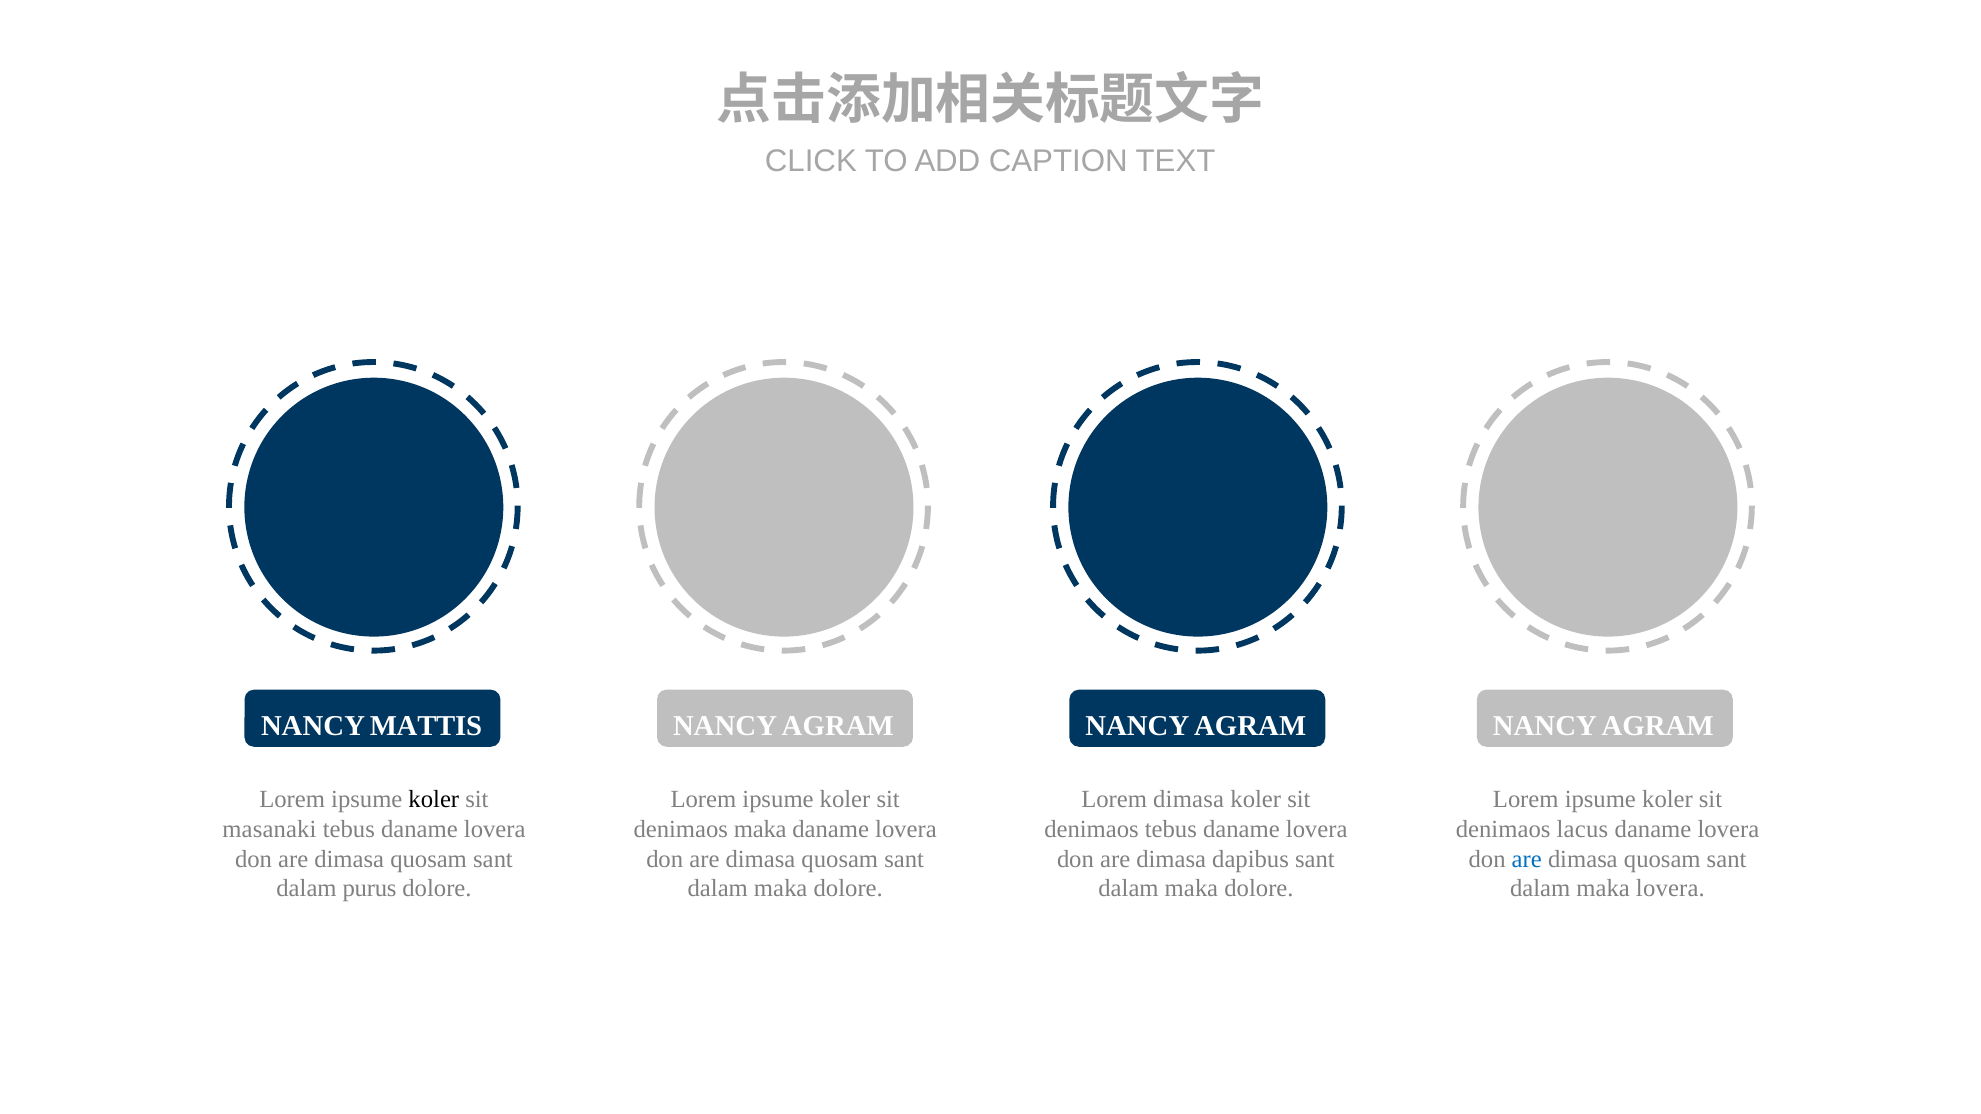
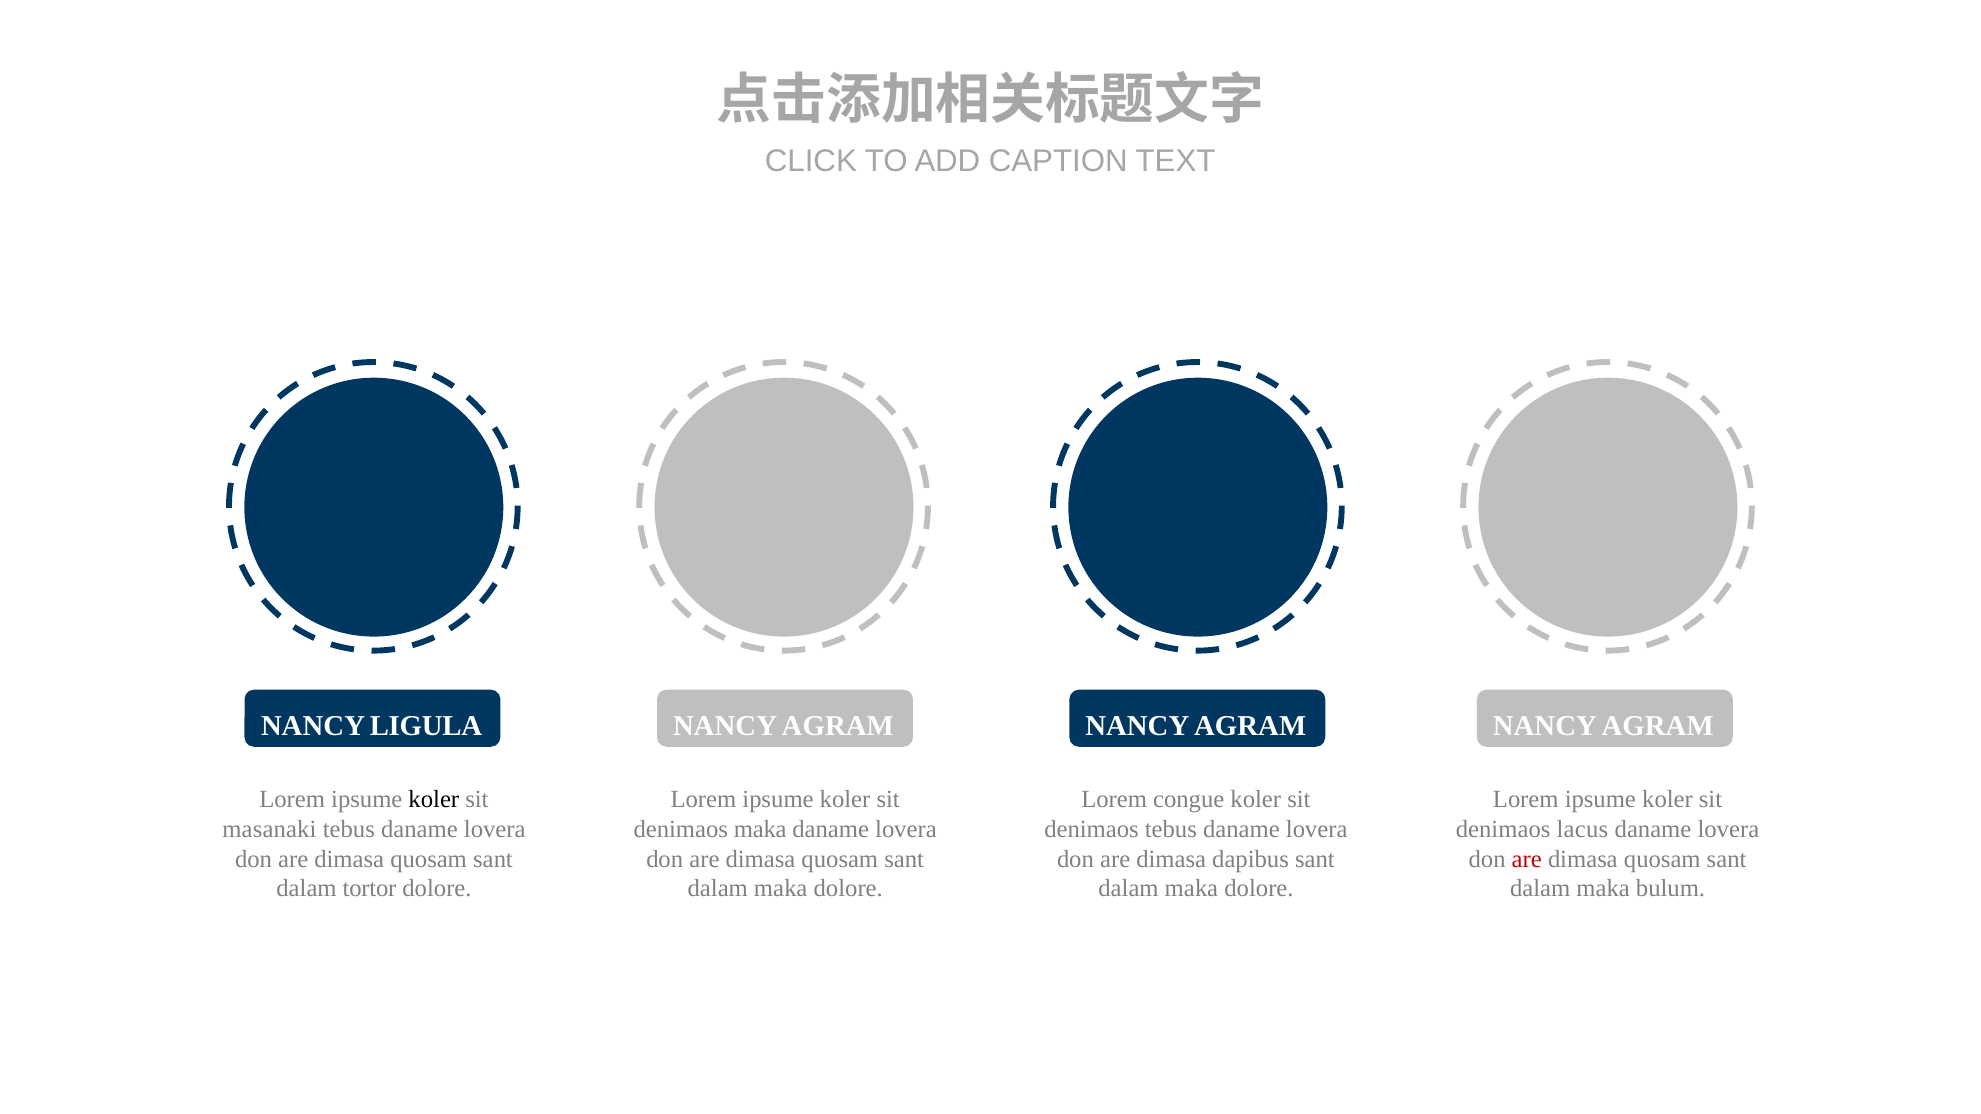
MATTIS: MATTIS -> LIGULA
Lorem dimasa: dimasa -> congue
are at (1527, 859) colour: blue -> red
purus: purus -> tortor
maka lovera: lovera -> bulum
